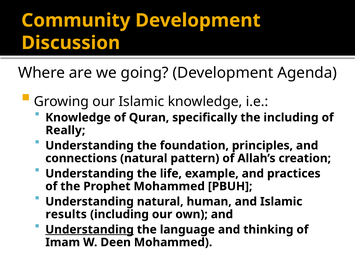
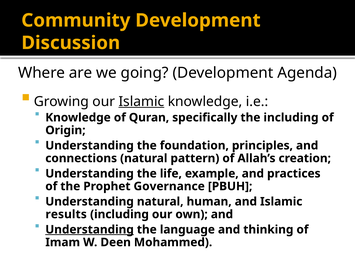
Islamic at (141, 102) underline: none -> present
Really: Really -> Origin
Prophet Mohammed: Mohammed -> Governance
